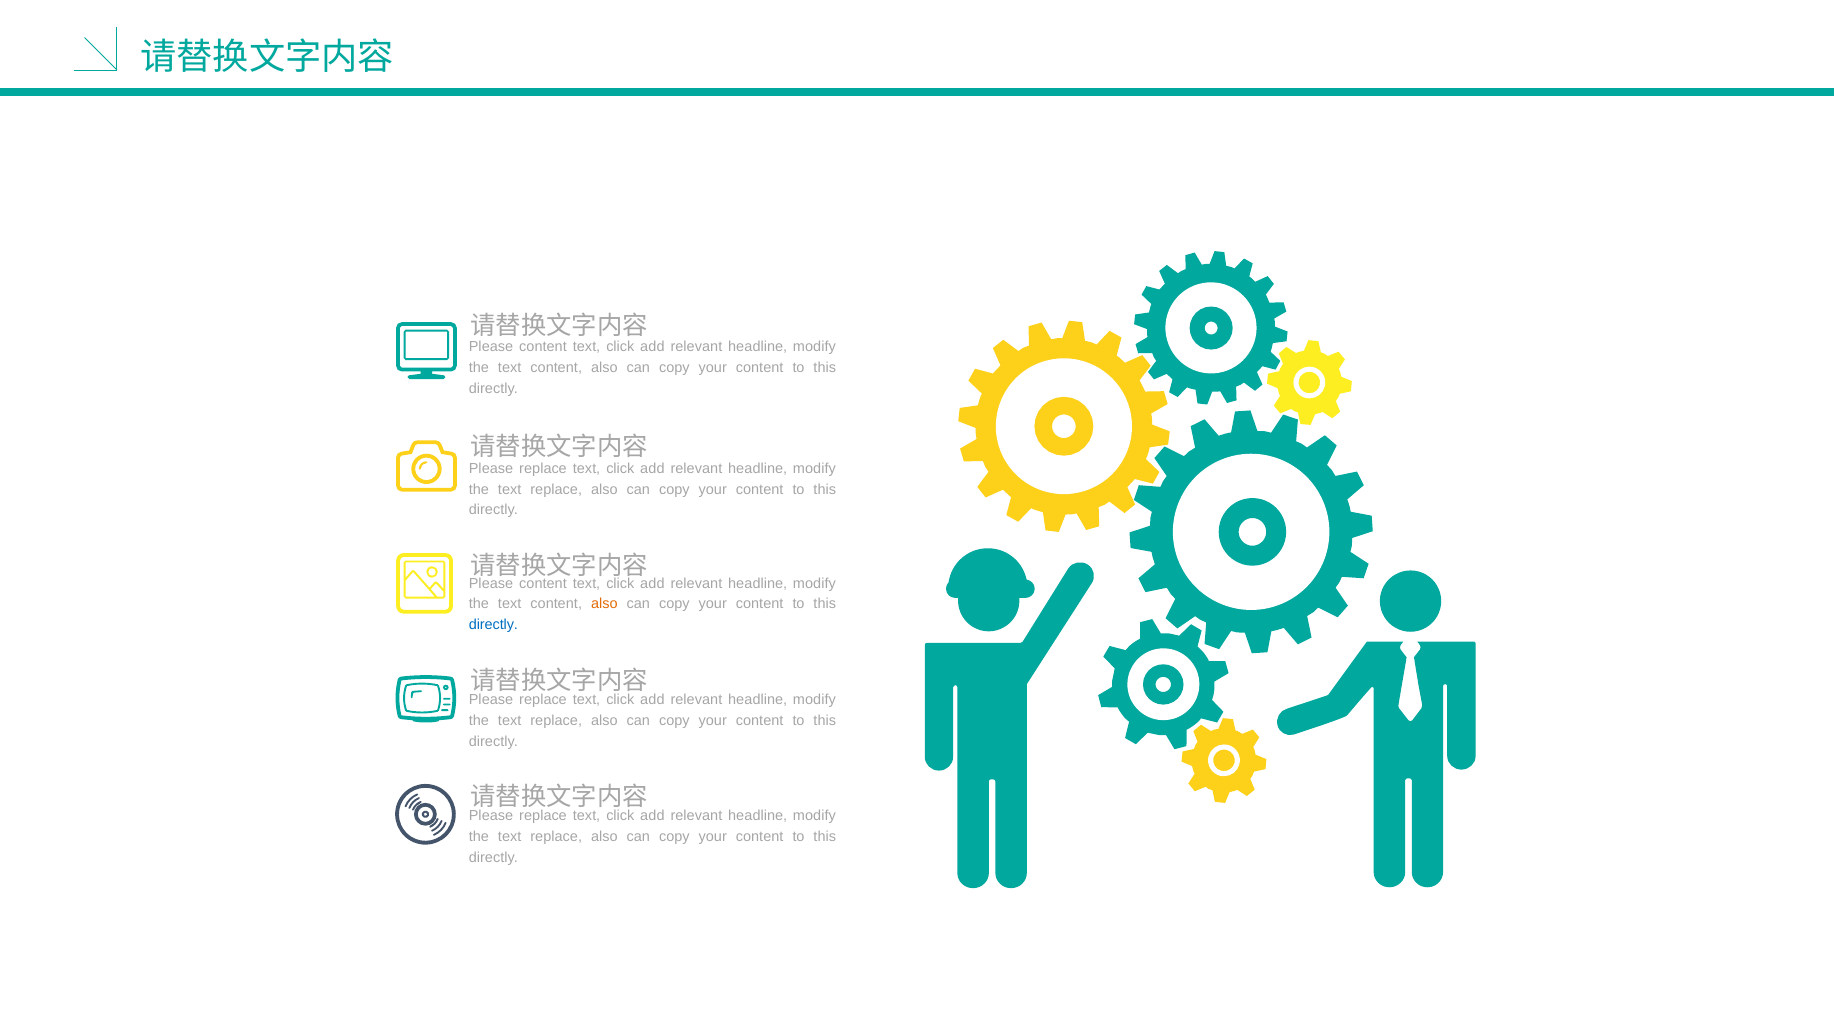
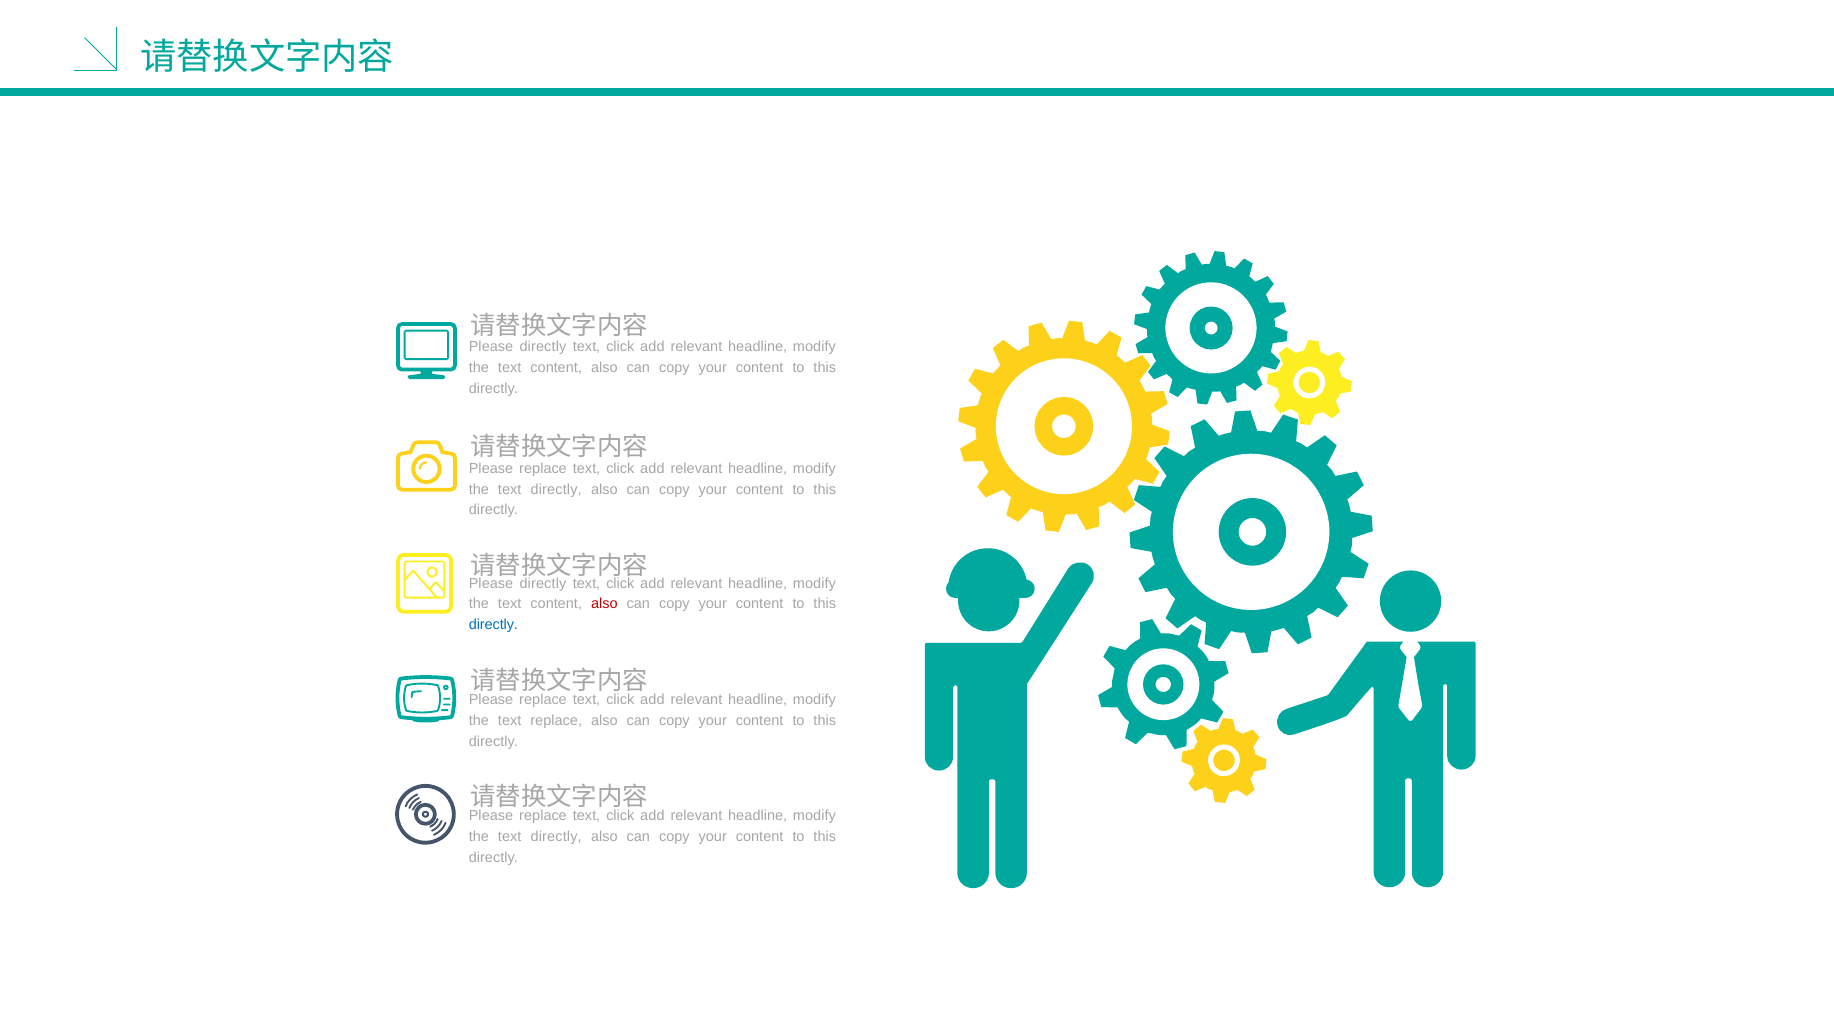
content at (543, 347): content -> directly
replace at (556, 490): replace -> directly
content at (543, 584): content -> directly
also at (604, 604) colour: orange -> red
replace at (556, 837): replace -> directly
